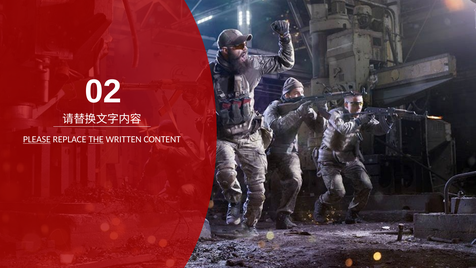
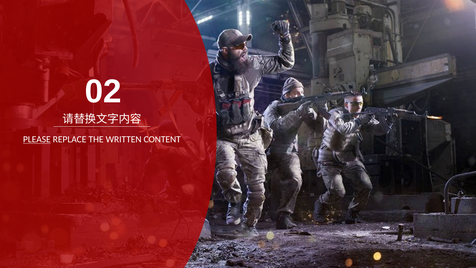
THE underline: present -> none
